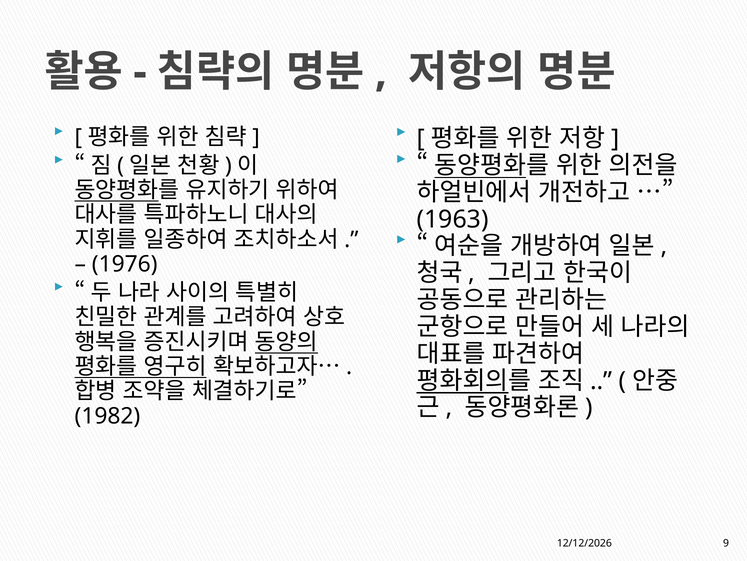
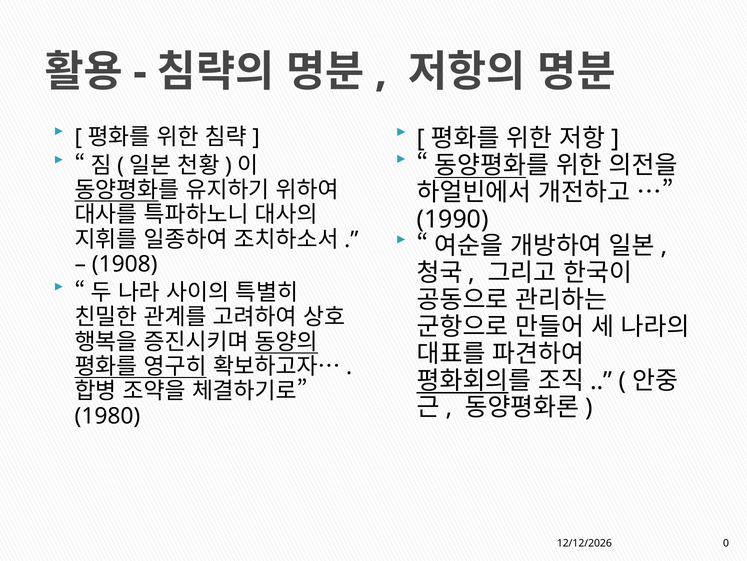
1963: 1963 -> 1990
1976: 1976 -> 1908
1982: 1982 -> 1980
9: 9 -> 0
